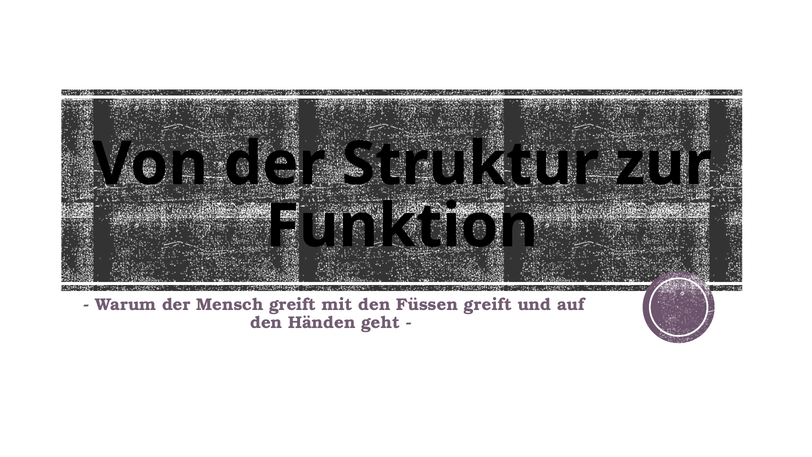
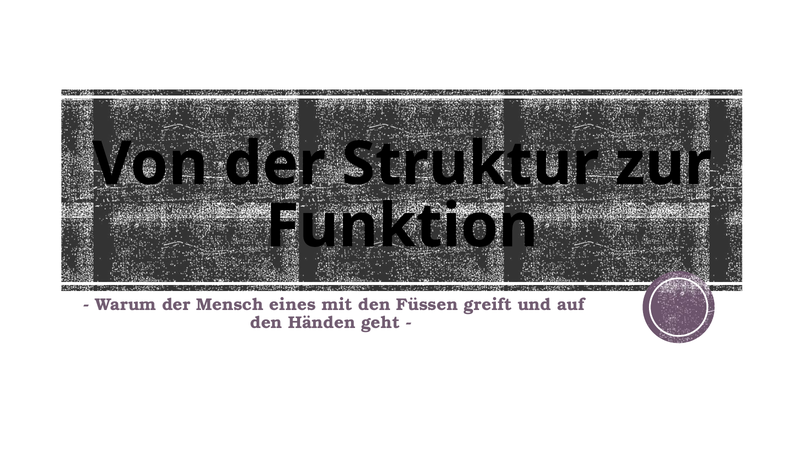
Mensch greift: greift -> eines
